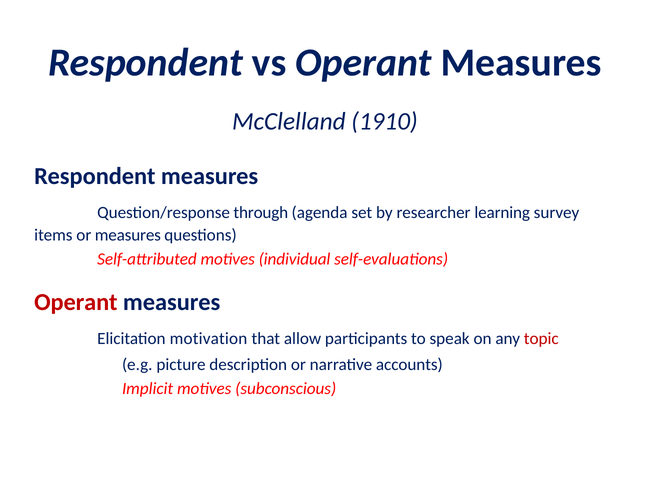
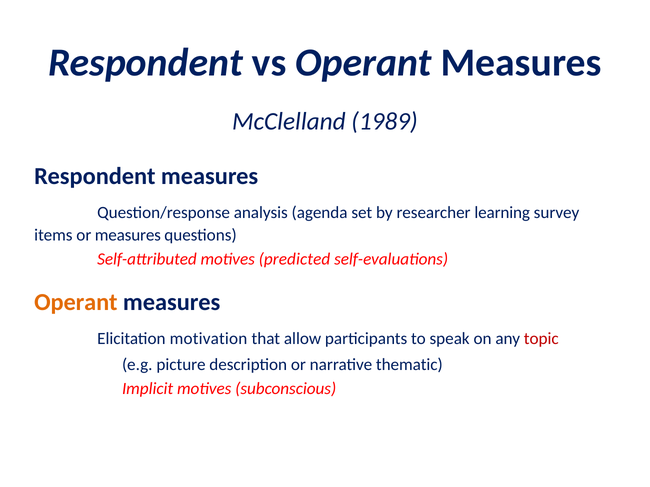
1910: 1910 -> 1989
through: through -> analysis
individual: individual -> predicted
Operant at (76, 302) colour: red -> orange
accounts: accounts -> thematic
